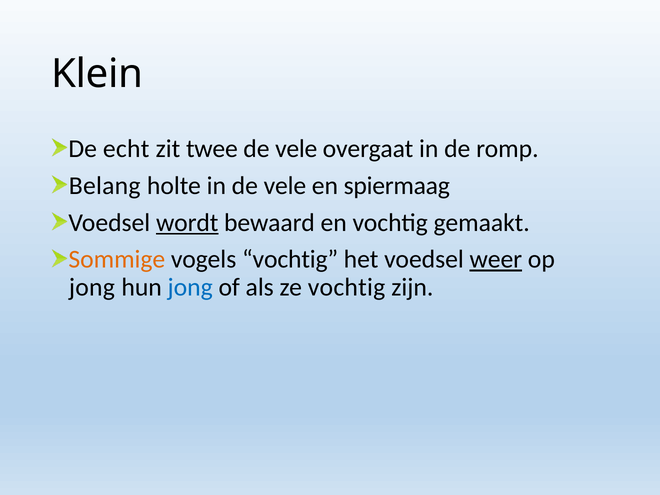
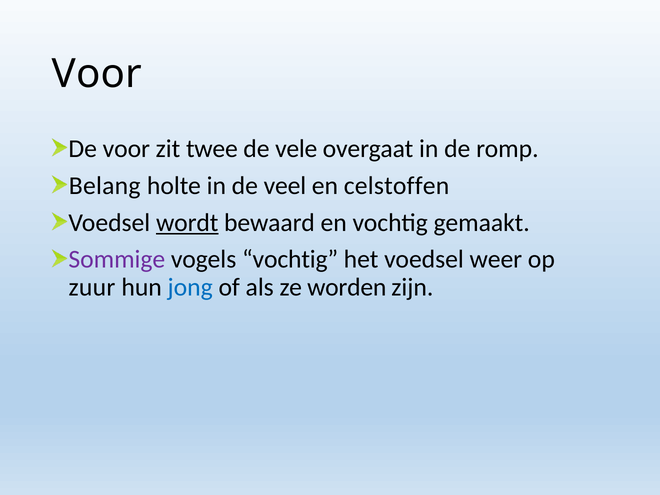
Klein at (97, 74): Klein -> Voor
De echt: echt -> voor
in de vele: vele -> veel
spiermaag: spiermaag -> celstoffen
Sommige colour: orange -> purple
weer underline: present -> none
jong at (92, 287): jong -> zuur
ze vochtig: vochtig -> worden
